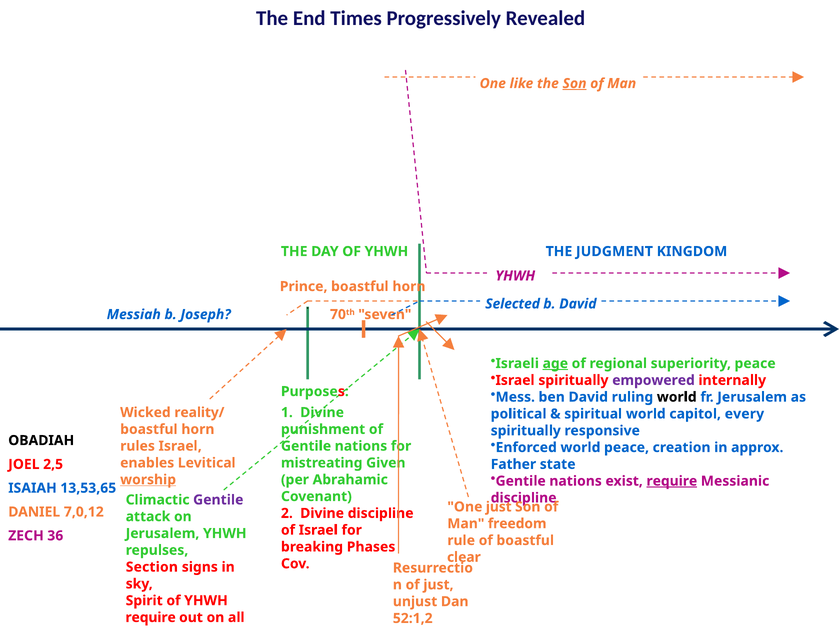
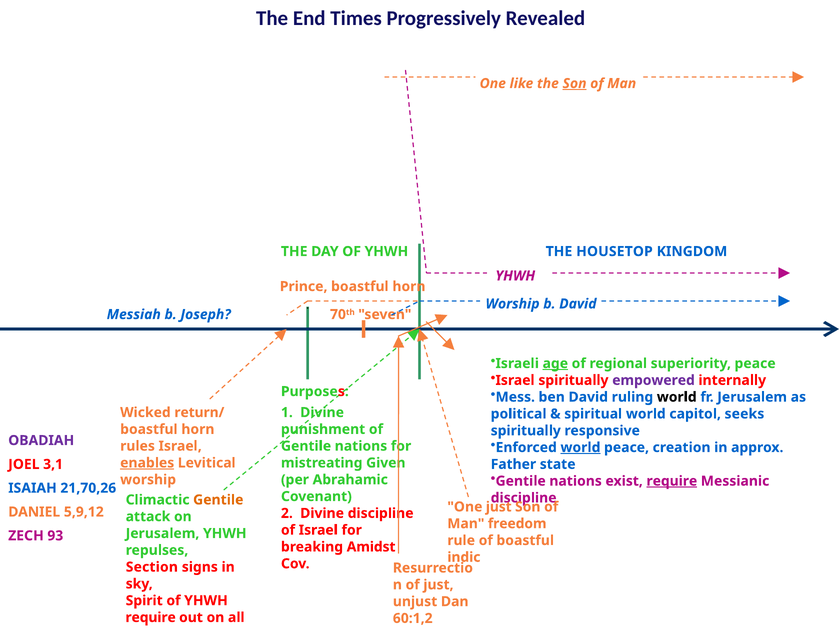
JUDGMENT: JUDGMENT -> HOUSETOP
Selected at (513, 303): Selected -> Worship
reality/: reality/ -> return/
every: every -> seeks
OBADIAH colour: black -> purple
world at (580, 447) underline: none -> present
enables underline: none -> present
2,5: 2,5 -> 3,1
worship at (148, 479) underline: present -> none
13,53,65: 13,53,65 -> 21,70,26
Gentile at (218, 499) colour: purple -> orange
7,0,12: 7,0,12 -> 5,9,12
36: 36 -> 93
Phases: Phases -> Amidst
clear: clear -> indic
52:1,2: 52:1,2 -> 60:1,2
